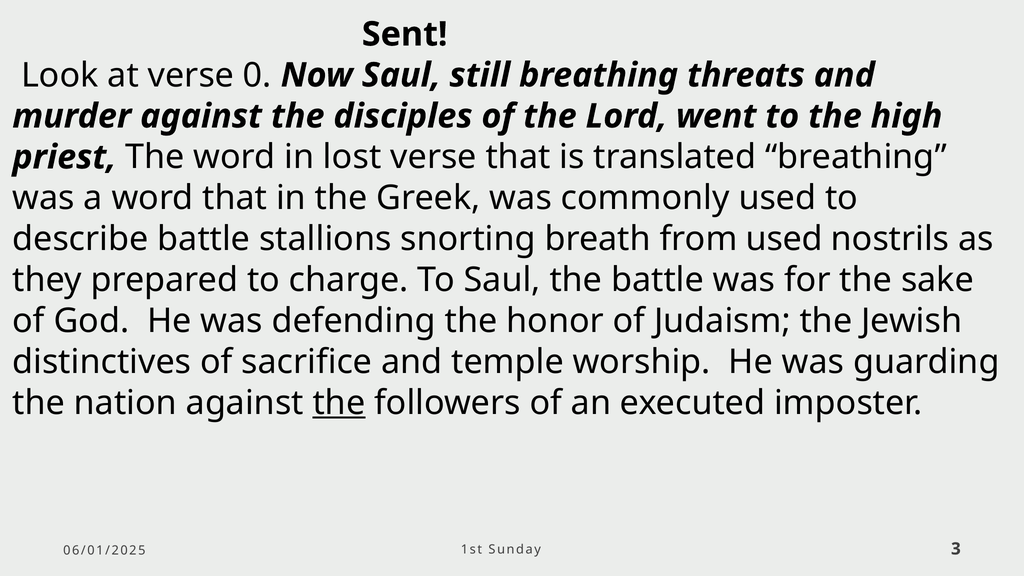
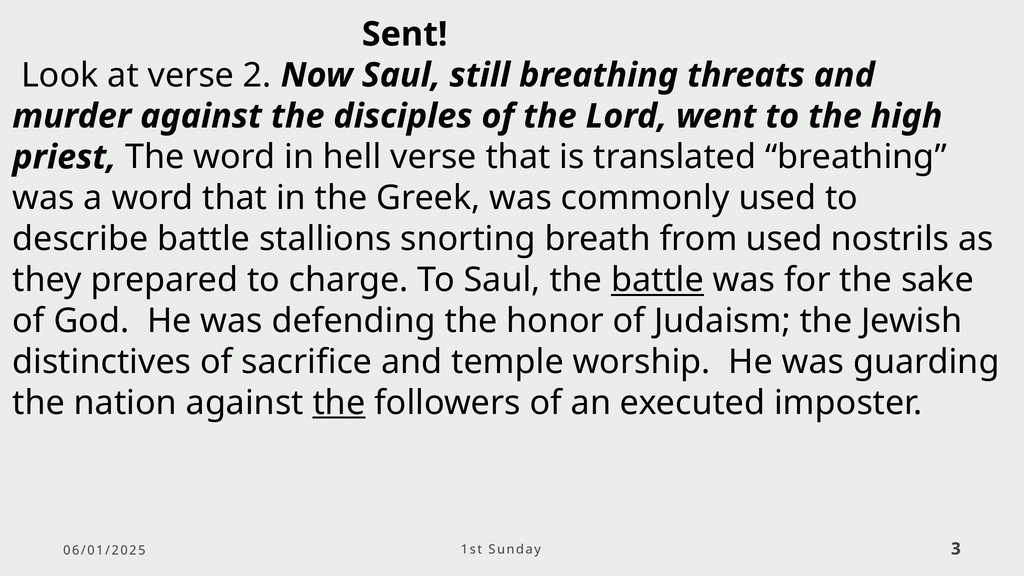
0: 0 -> 2
lost: lost -> hell
battle at (658, 280) underline: none -> present
